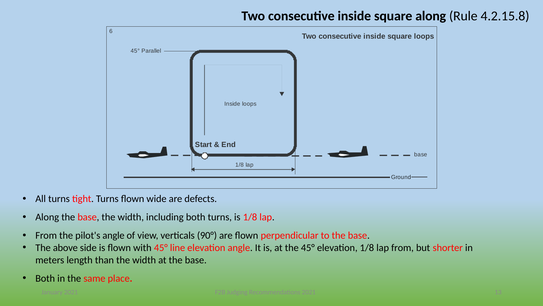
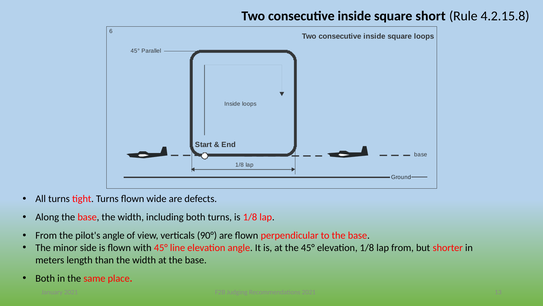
square along: along -> short
above: above -> minor
